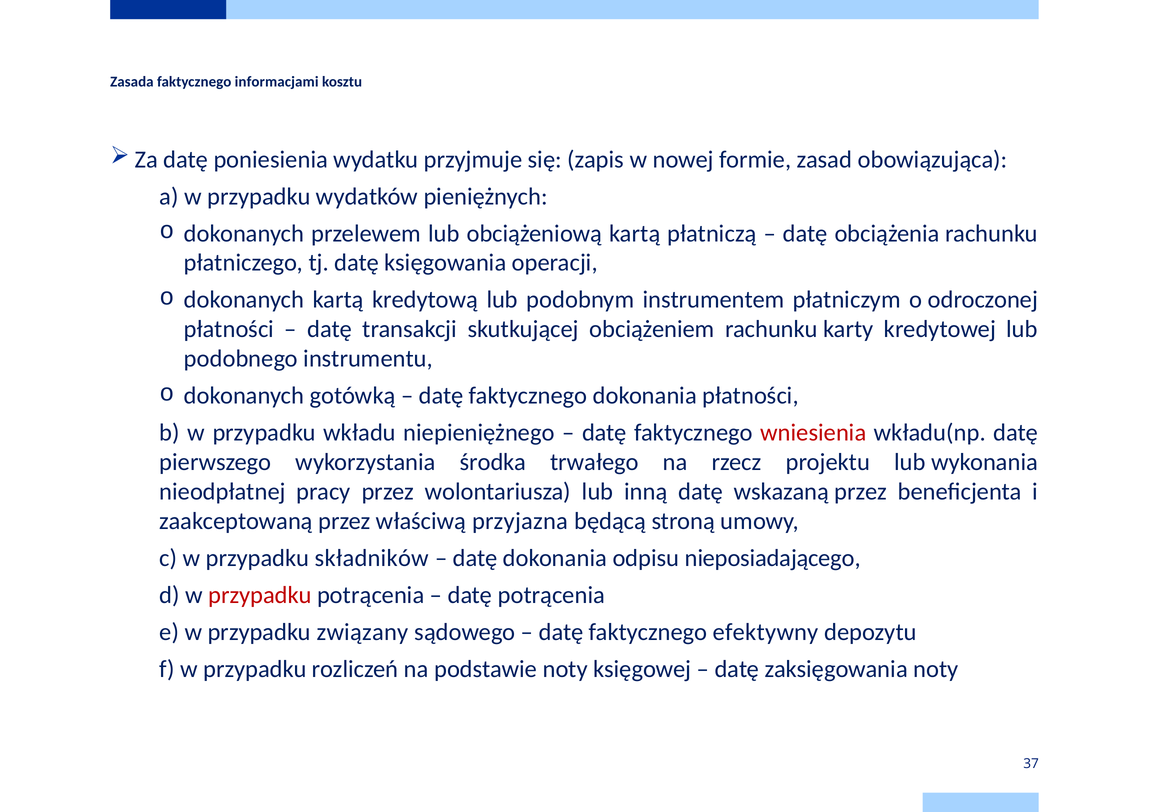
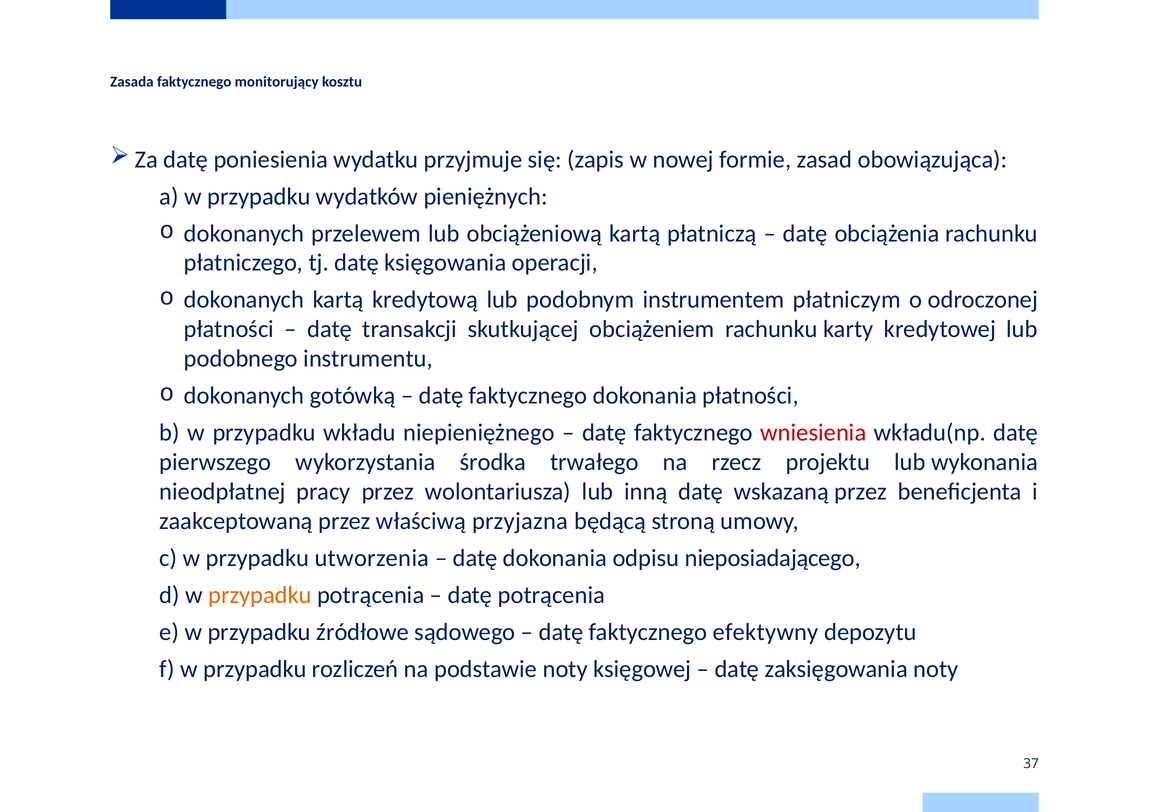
informacjami: informacjami -> monitorujący
składników: składników -> utworzenia
przypadku at (260, 595) colour: red -> orange
związany: związany -> źródłowe
